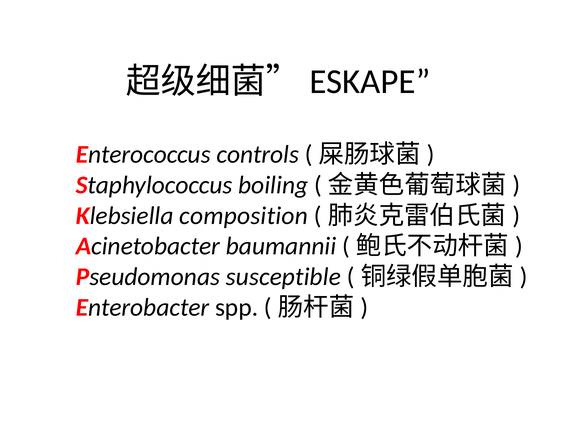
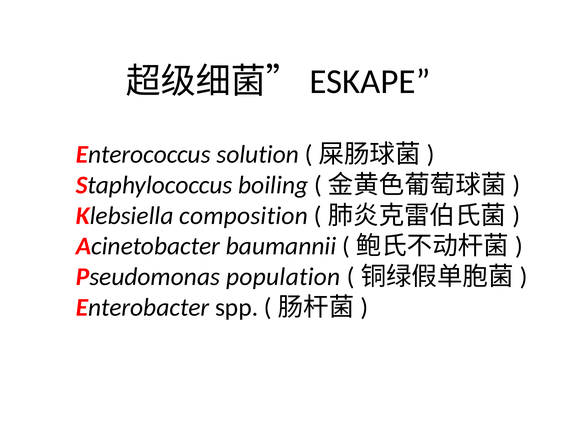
controls: controls -> solution
susceptible: susceptible -> population
